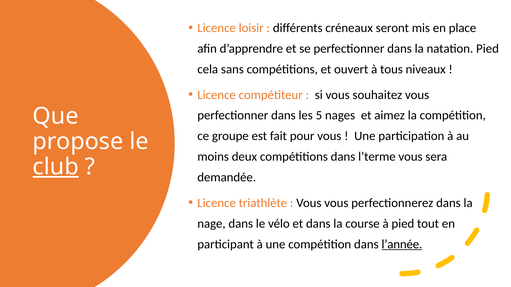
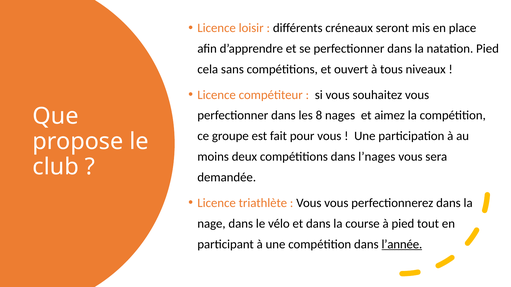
5: 5 -> 8
l’terme: l’terme -> l’nages
club underline: present -> none
